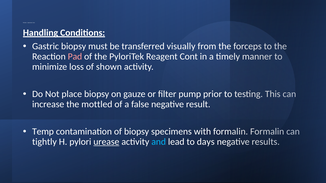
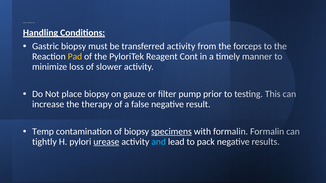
transferred visually: visually -> activity
Pad colour: pink -> yellow
shown: shown -> slower
mottled: mottled -> therapy
specimens underline: none -> present
days: days -> pack
